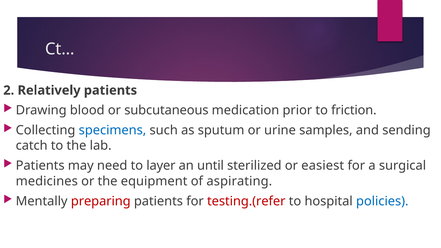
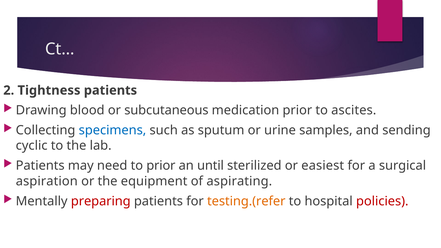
Relatively: Relatively -> Tightness
friction: friction -> ascites
catch: catch -> cyclic
to layer: layer -> prior
medicines: medicines -> aspiration
testing.(refer colour: red -> orange
policies colour: blue -> red
